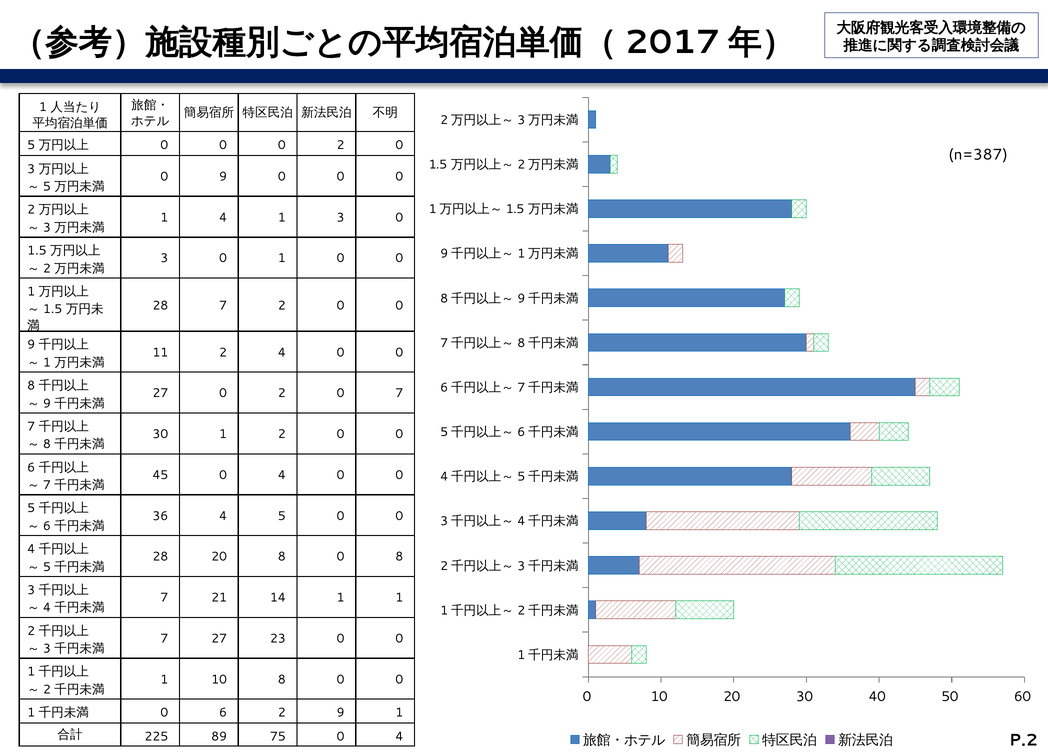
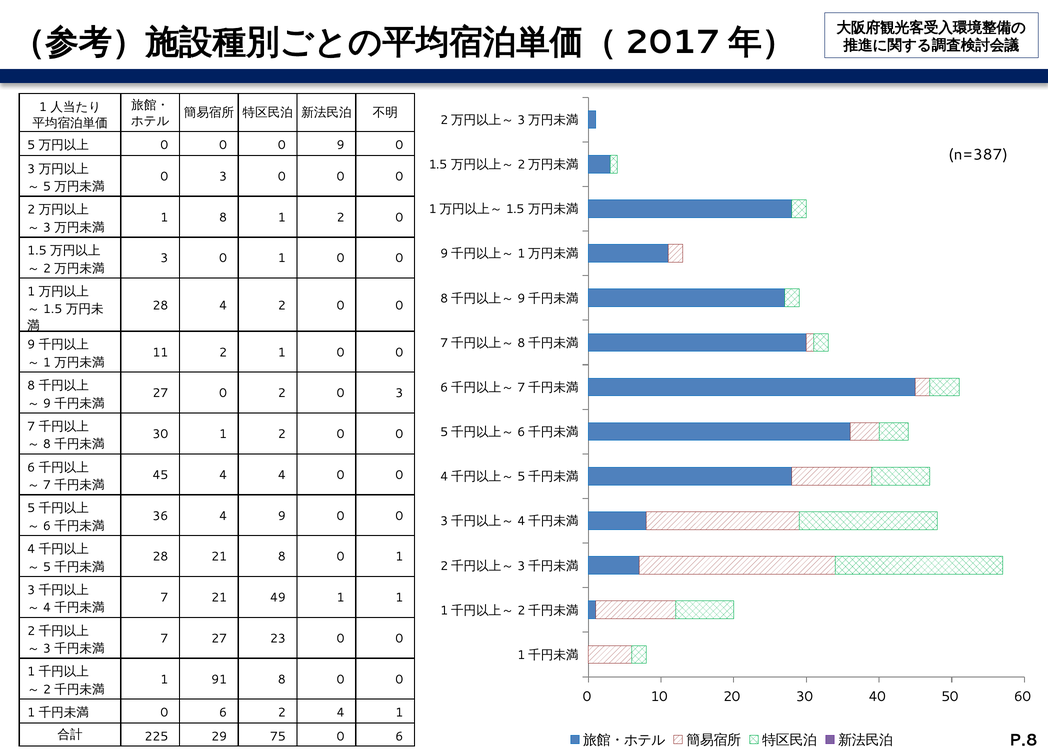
2 at (341, 145): 2 -> 9
9 at (223, 177): 9 -> 3
1 4: 4 -> 8
3 at (341, 217): 3 -> 2
28 7: 7 -> 4
2 4: 4 -> 1
2 0 7: 7 -> 3
45 0: 0 -> 4
4 5: 5 -> 9
28 20: 20 -> 21
8 0 8: 8 -> 1
14: 14 -> 49
1 10: 10 -> 91
2 9: 9 -> 4
89: 89 -> 29
75 0 4: 4 -> 6
P.2: P.2 -> P.8
